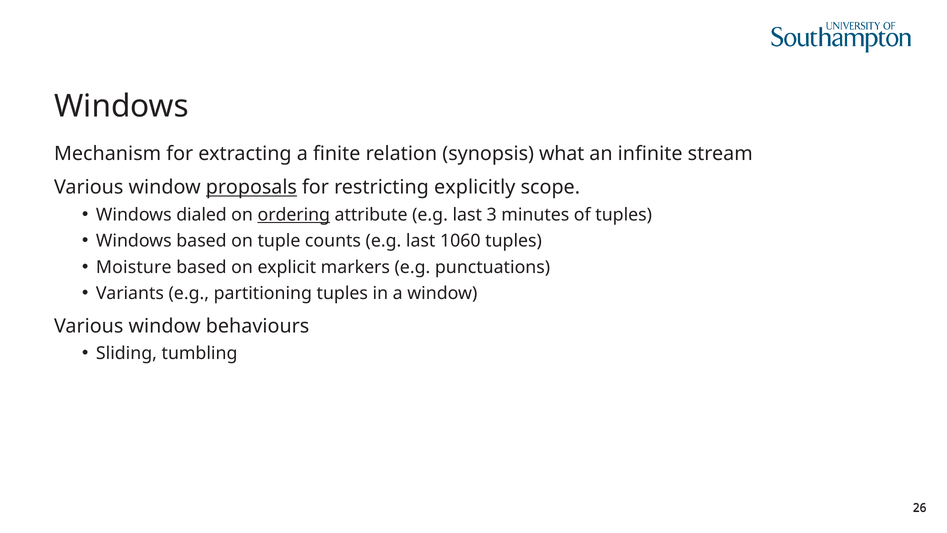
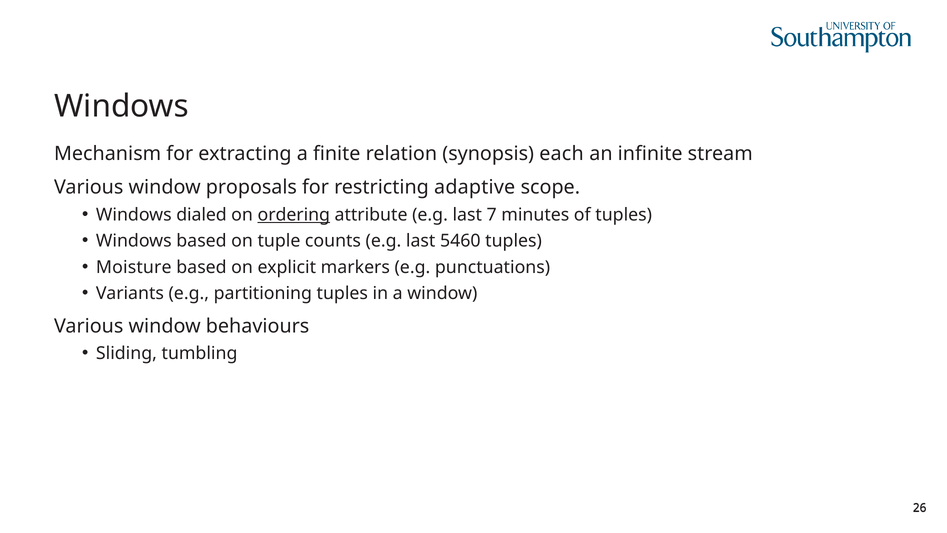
what: what -> each
proposals underline: present -> none
explicitly: explicitly -> adaptive
3: 3 -> 7
1060: 1060 -> 5460
